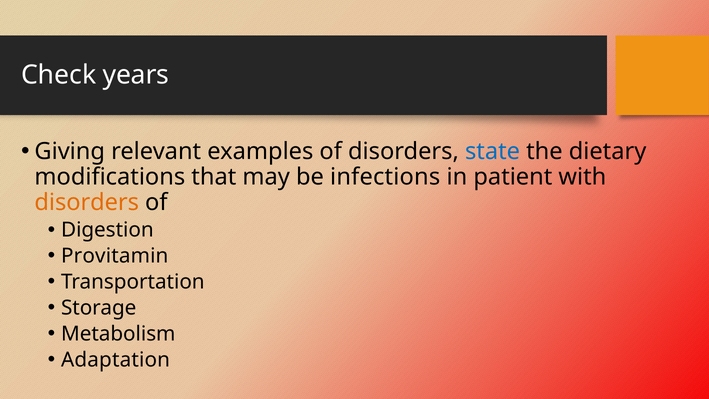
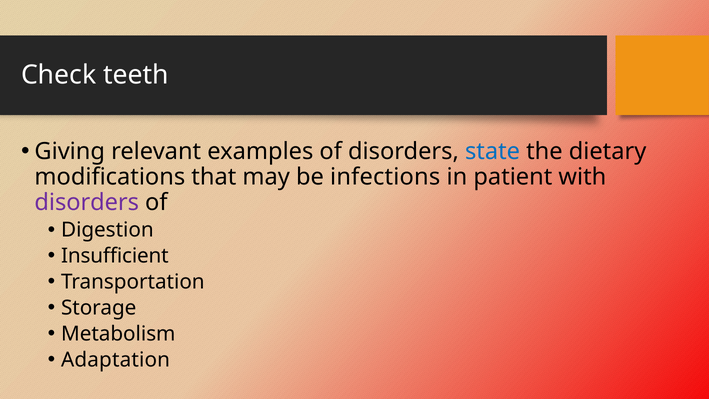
years: years -> teeth
disorders at (87, 202) colour: orange -> purple
Provitamin: Provitamin -> Insufficient
